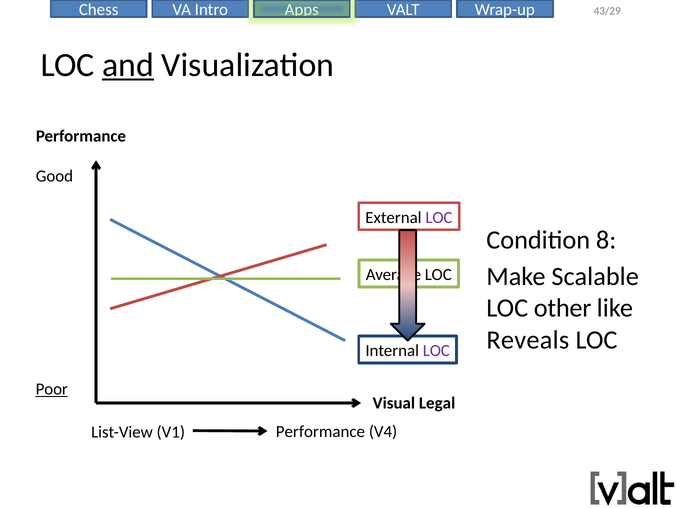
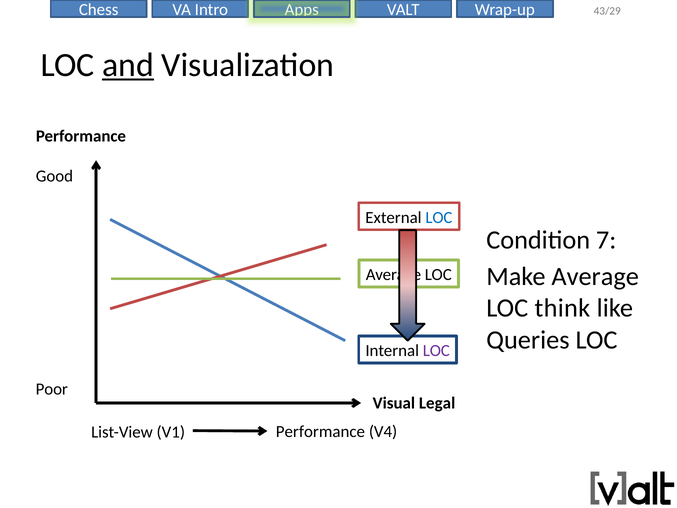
LOC at (439, 217) colour: purple -> blue
8: 8 -> 7
Make Scalable: Scalable -> Average
other: other -> think
Reveals: Reveals -> Queries
Poor underline: present -> none
